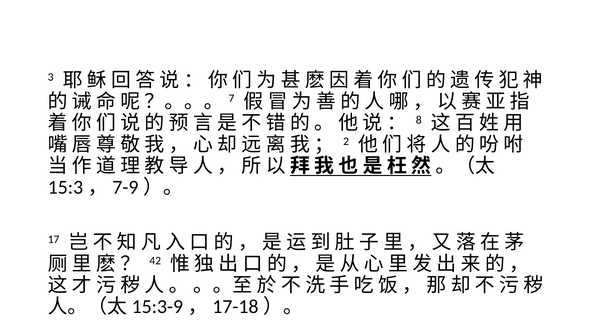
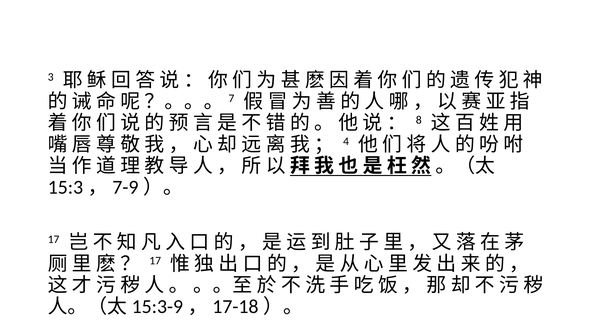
2: 2 -> 4
42 at (155, 260): 42 -> 17
